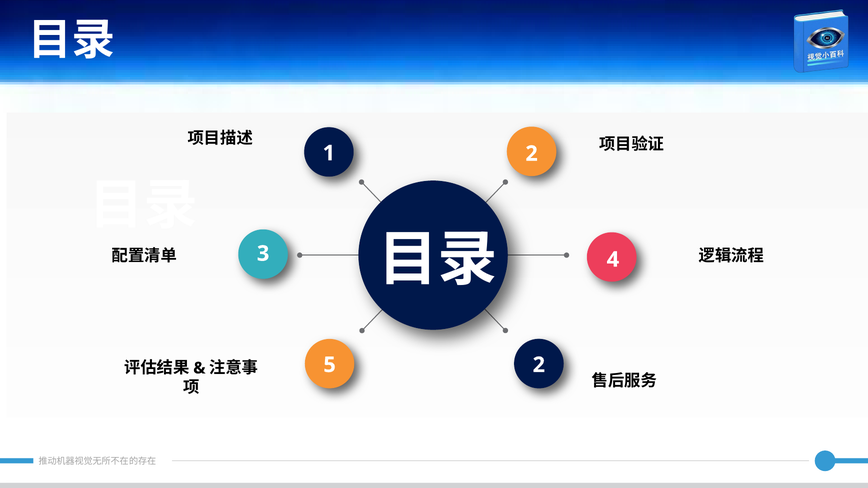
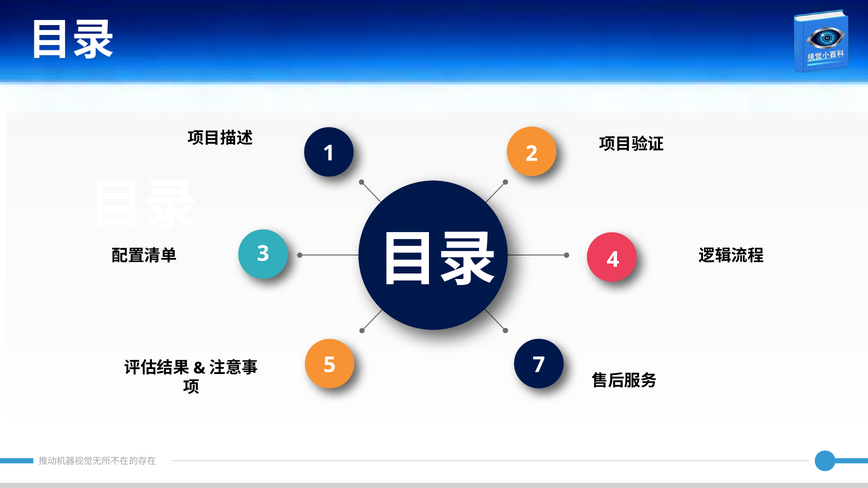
5 2: 2 -> 7
